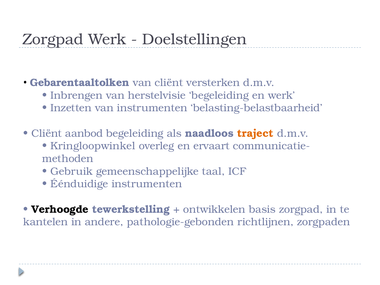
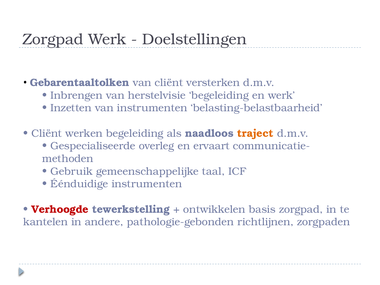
aanbod: aanbod -> werken
Kringloopwinkel: Kringloopwinkel -> Gespecialiseerde
Verhoogde colour: black -> red
